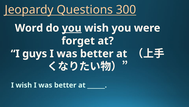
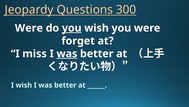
Word at (29, 28): Word -> Were
guys: guys -> miss
was at (67, 53) underline: none -> present
